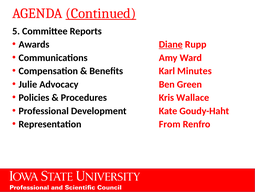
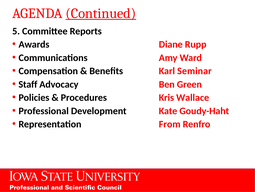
Diane underline: present -> none
Minutes: Minutes -> Seminar
Julie: Julie -> Staff
